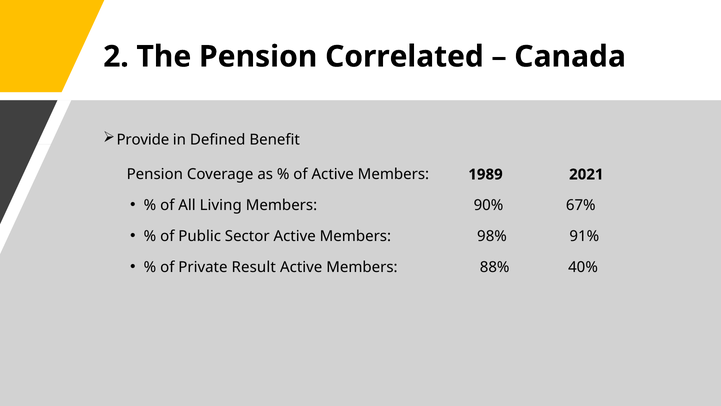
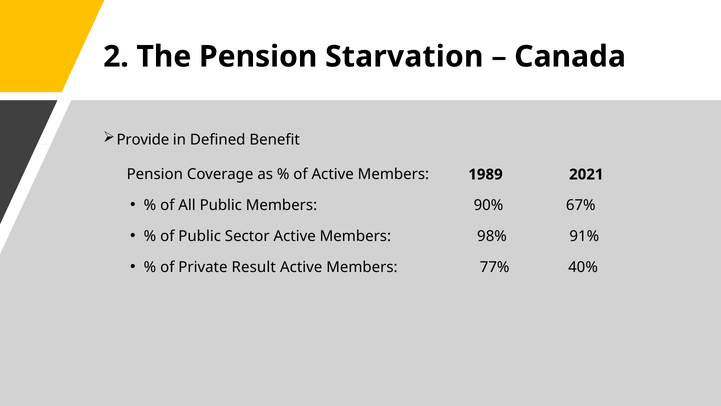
Correlated: Correlated -> Starvation
All Living: Living -> Public
88%: 88% -> 77%
